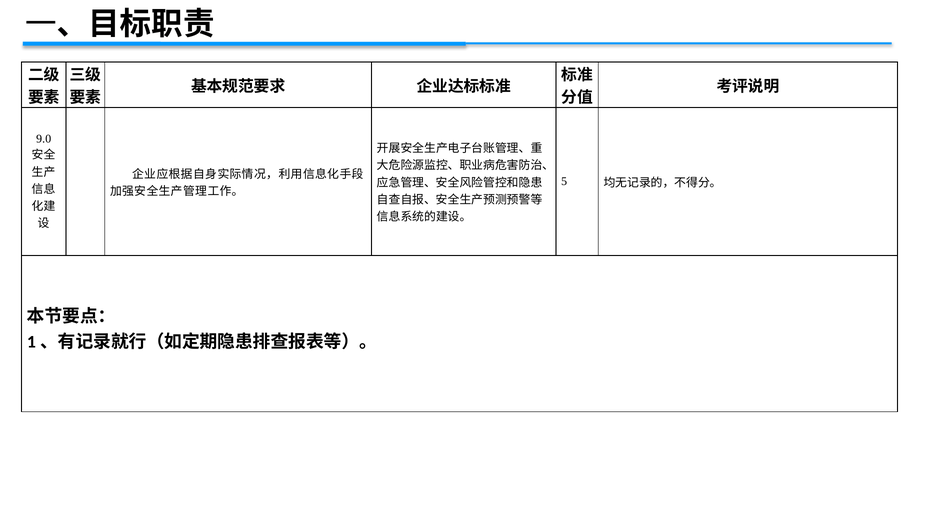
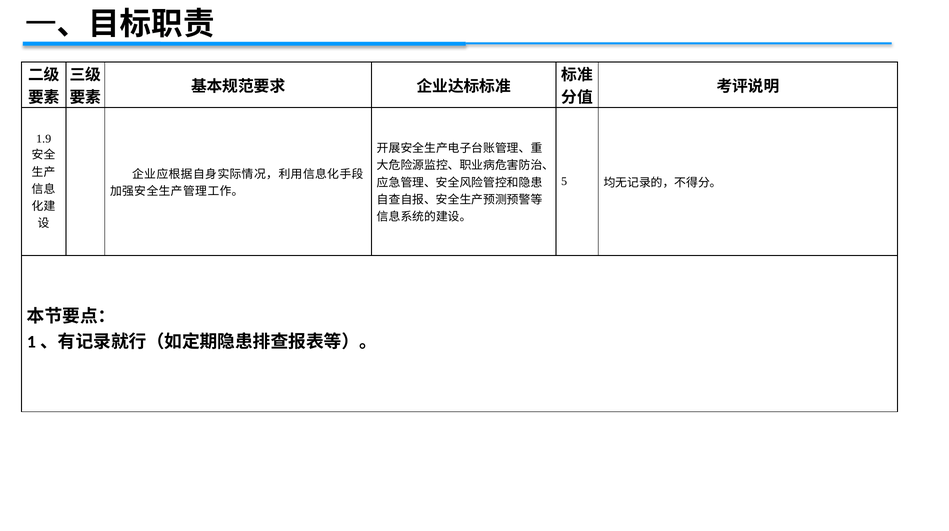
9.0: 9.0 -> 1.9
